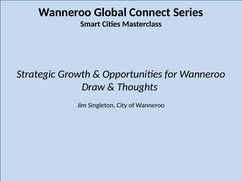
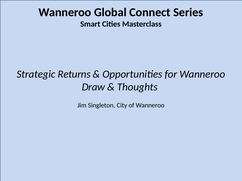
Growth: Growth -> Returns
